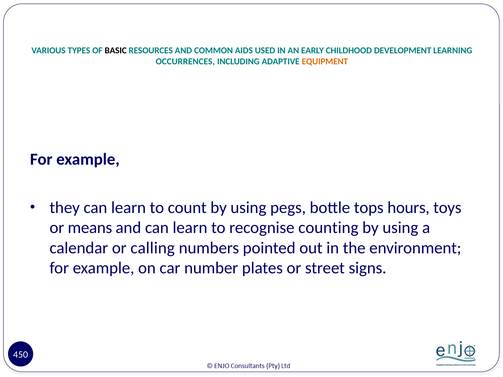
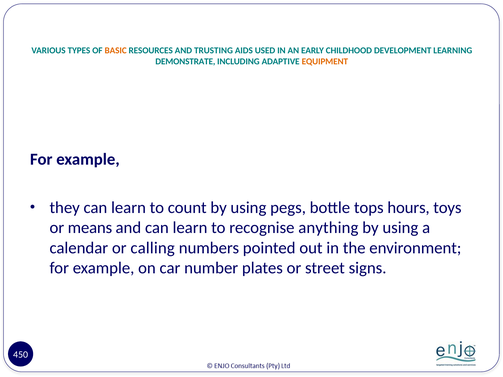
BASIC colour: black -> orange
COMMON: COMMON -> TRUSTING
OCCURRENCES: OCCURRENCES -> DEMONSTRATE
counting: counting -> anything
